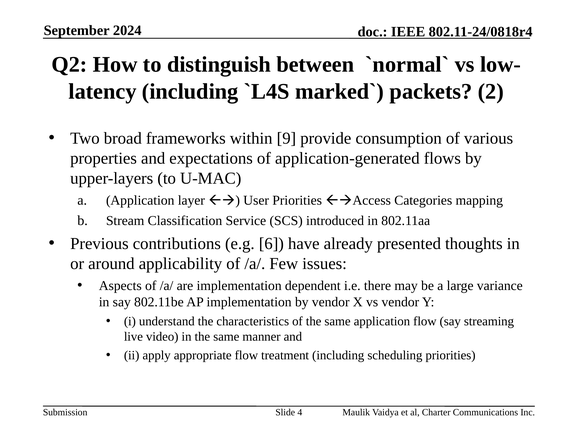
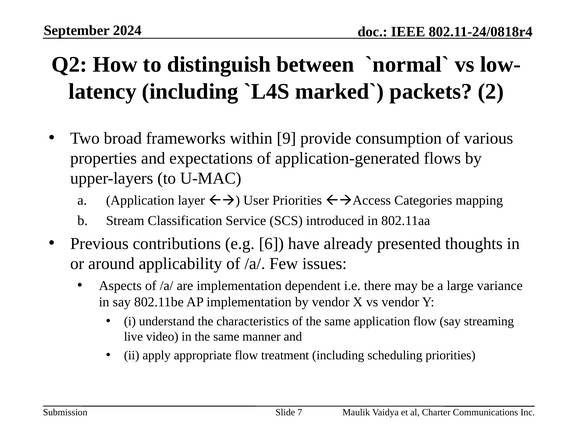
4: 4 -> 7
